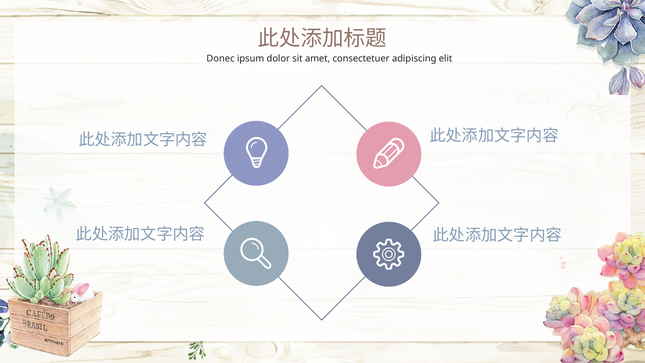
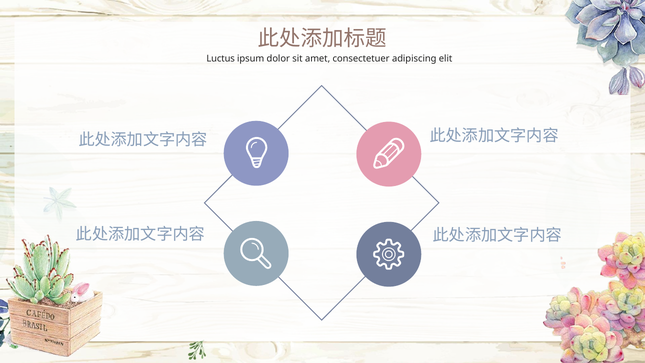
Donec: Donec -> Luctus
